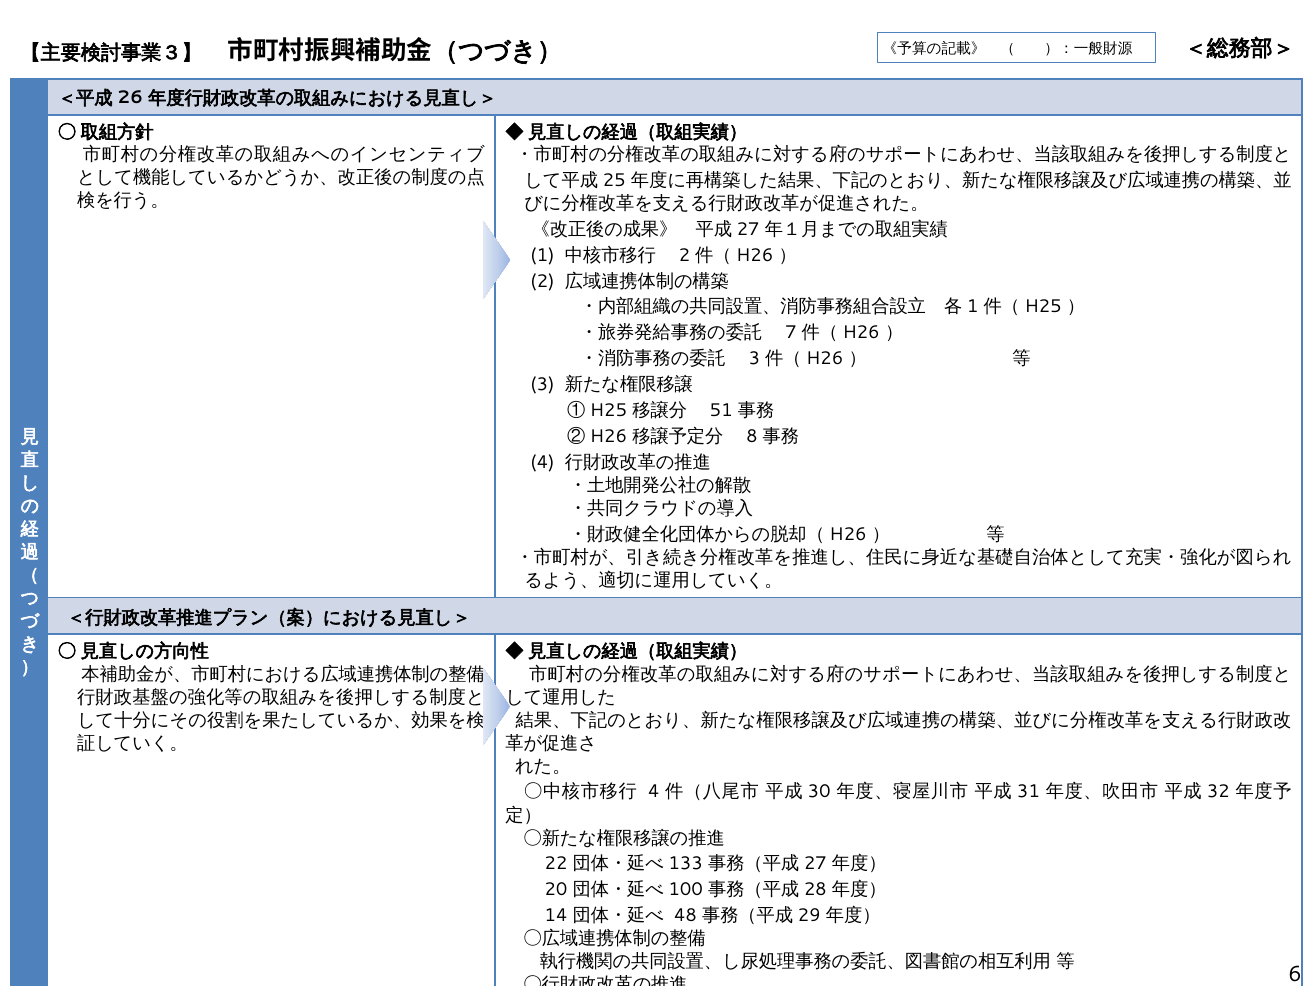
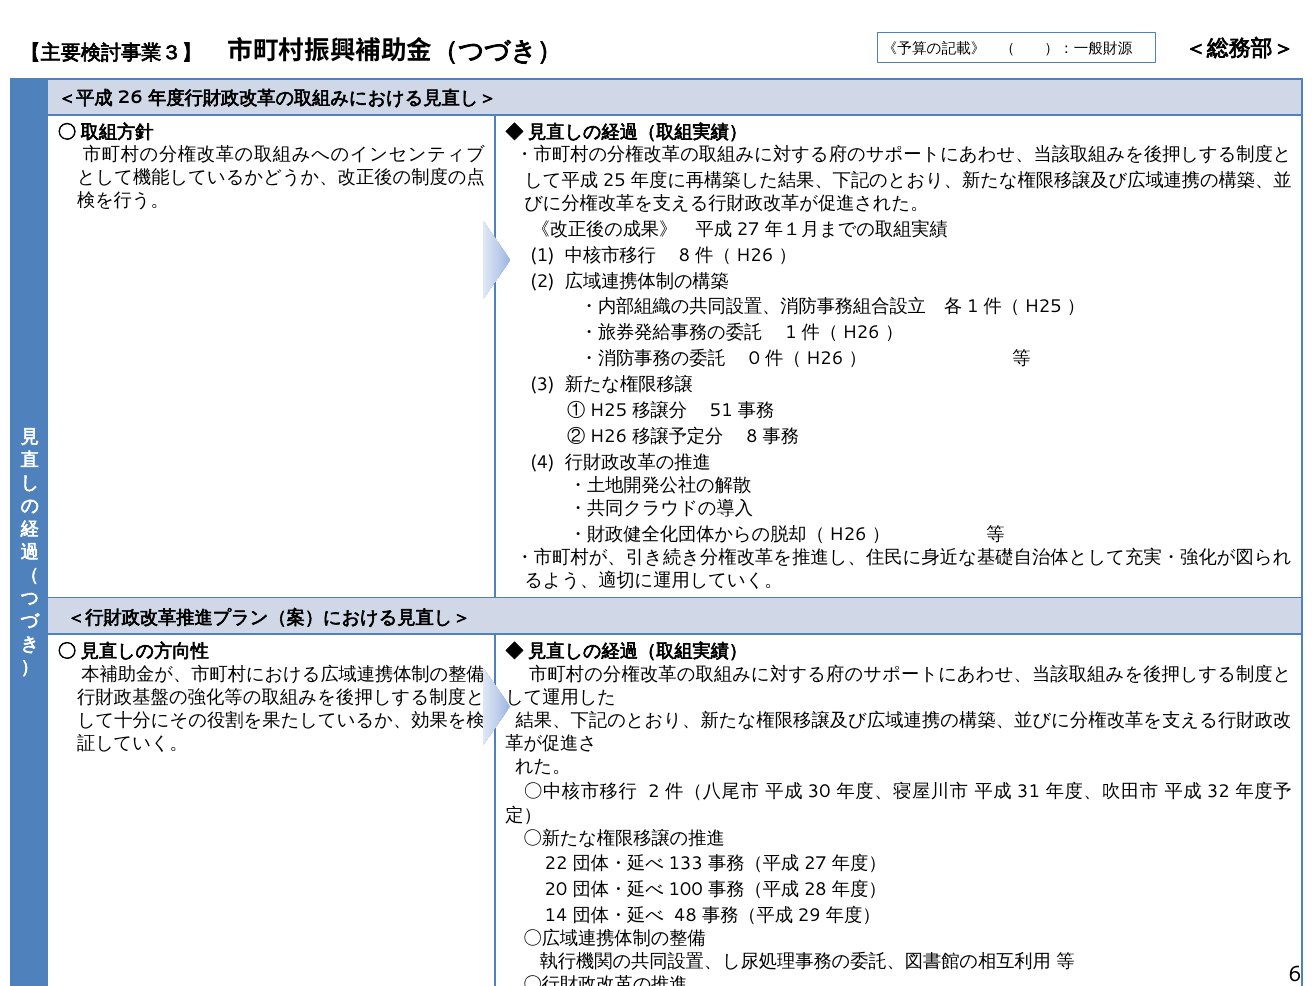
2 at (684, 255): 2 -> 8
7 at (791, 333): 7 -> 1
3 at (754, 359): 3 -> 0
4 at (654, 792): 4 -> 2
